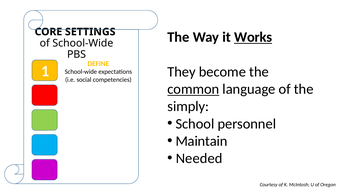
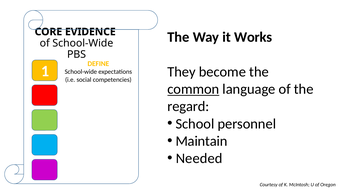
SETTINGS: SETTINGS -> EVIDENCE
Works underline: present -> none
simply: simply -> regard
